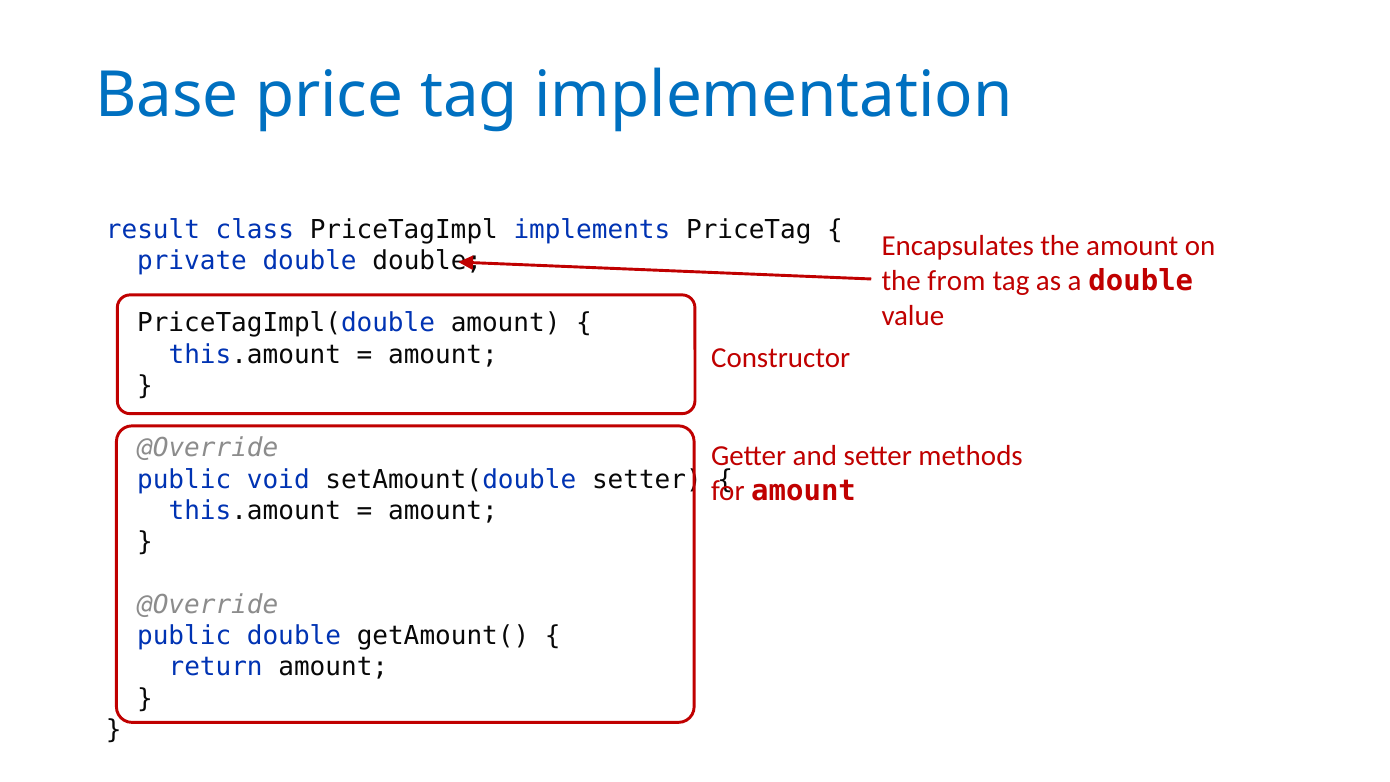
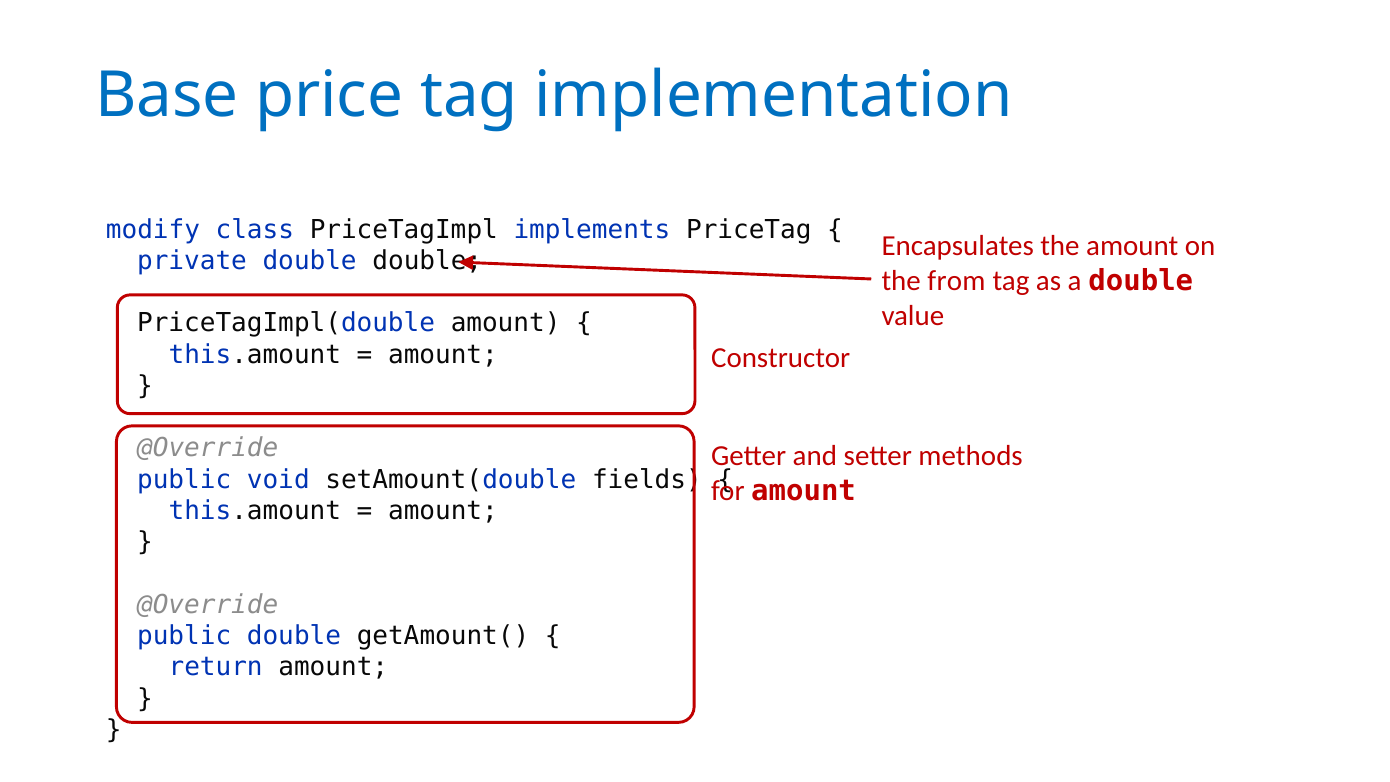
result: result -> modify
setAmount(double setter: setter -> fields
